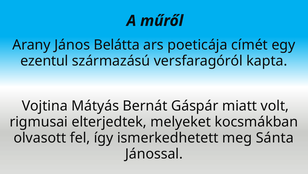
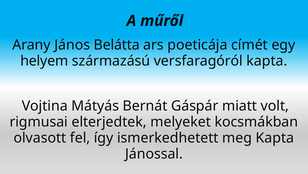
ezentul: ezentul -> helyem
meg Sánta: Sánta -> Kapta
